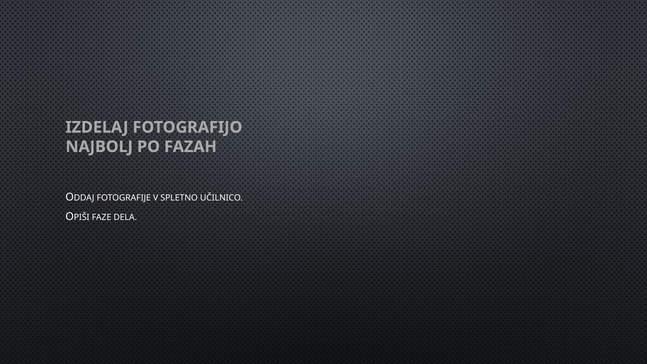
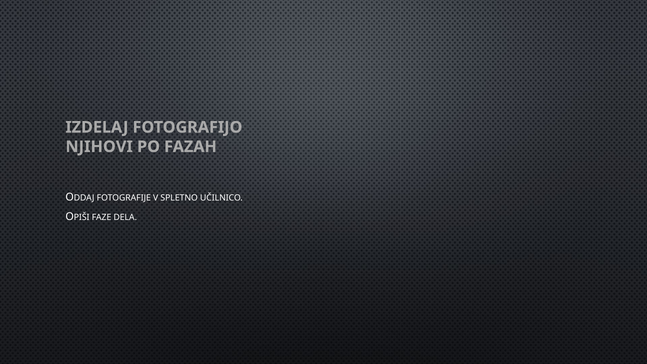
NAJBOLJ: NAJBOLJ -> NJIHOVI
